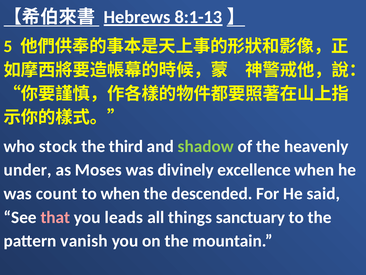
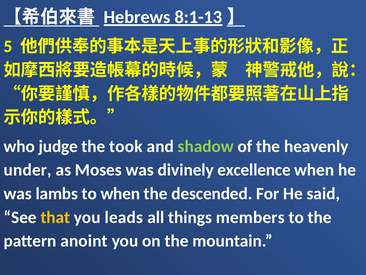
stock: stock -> judge
third: third -> took
count: count -> lambs
that colour: pink -> yellow
sanctuary: sanctuary -> members
vanish: vanish -> anoint
